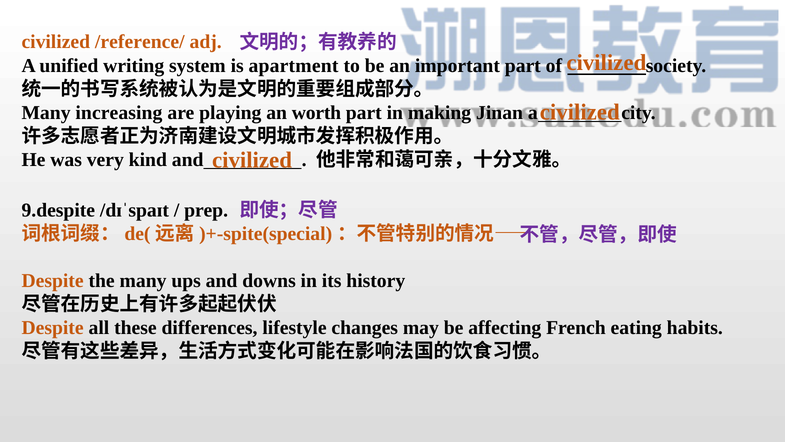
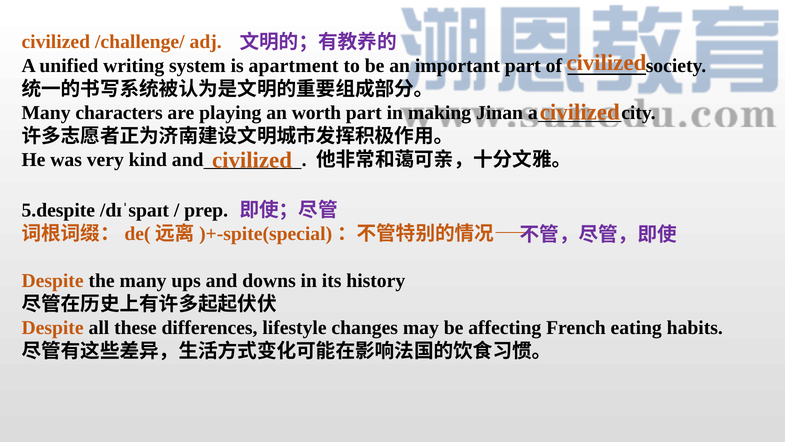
/reference/: /reference/ -> /challenge/
increasing: increasing -> characters
9.despite: 9.despite -> 5.despite
